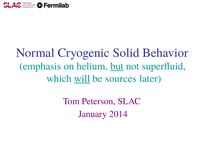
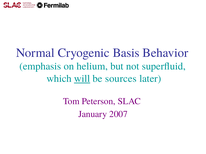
Solid: Solid -> Basis
but underline: present -> none
2014: 2014 -> 2007
